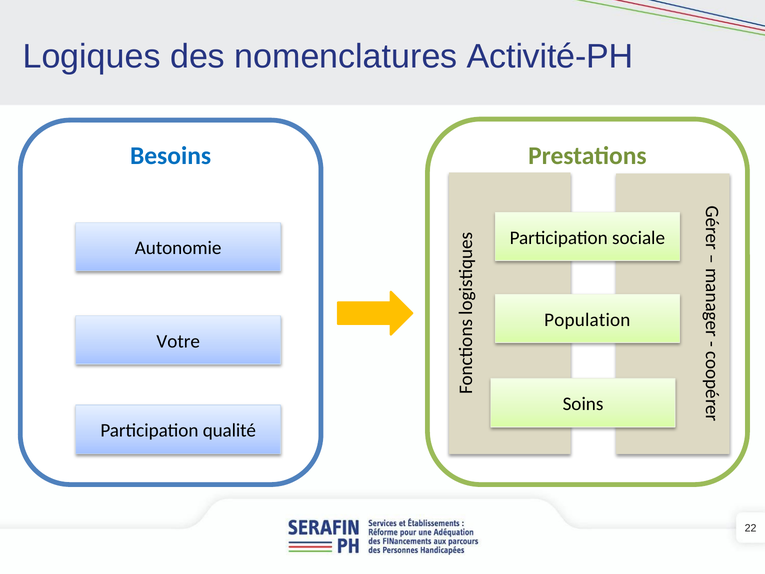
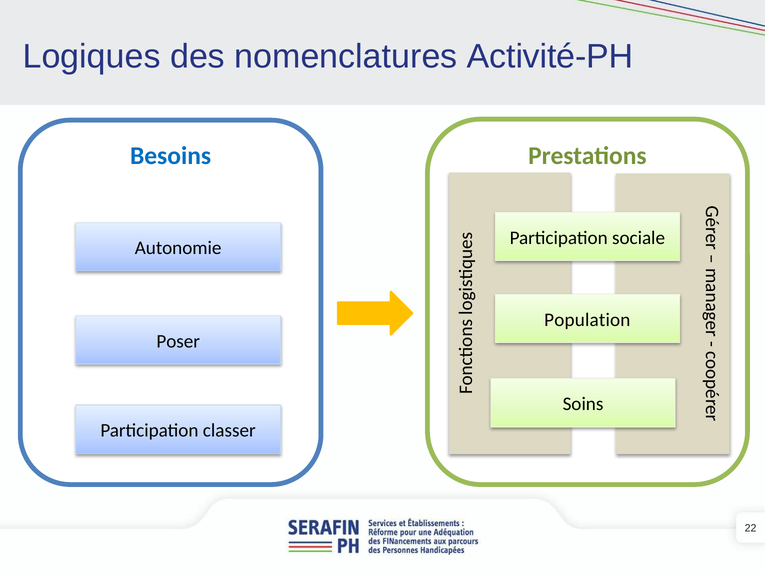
Votre: Votre -> Poser
qualité: qualité -> classer
